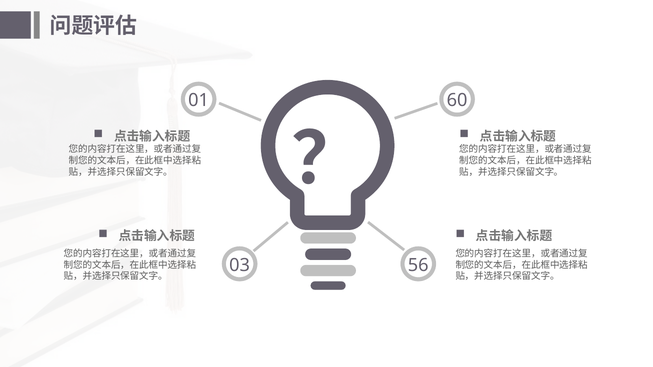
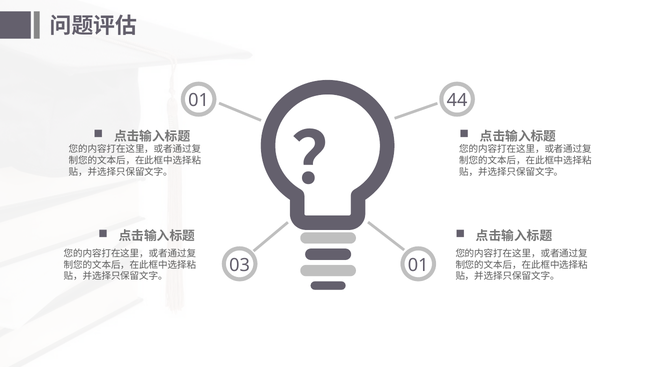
60: 60 -> 44
03 56: 56 -> 01
